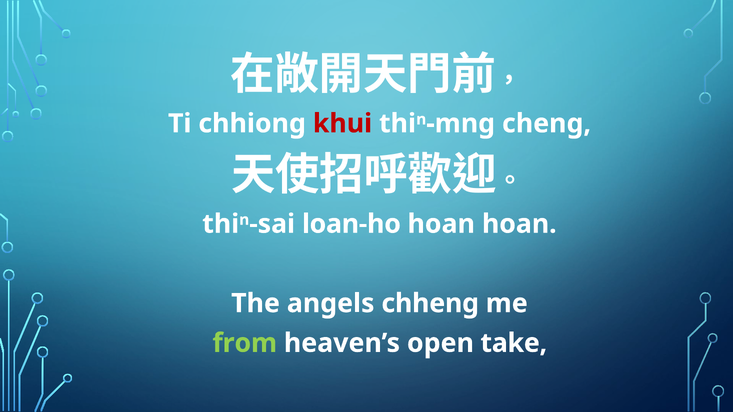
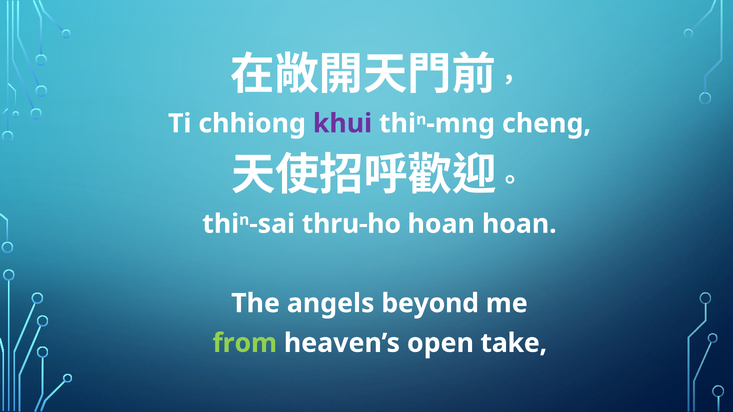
khui colour: red -> purple
loan-ho: loan-ho -> thru-ho
chheng: chheng -> beyond
